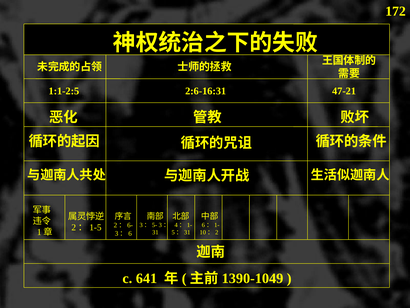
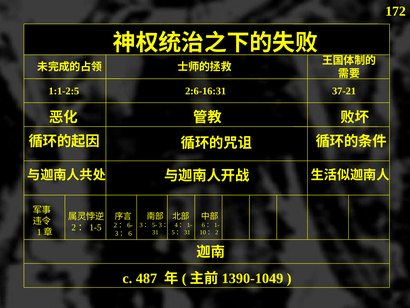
47-21: 47-21 -> 37-21
641: 641 -> 487
